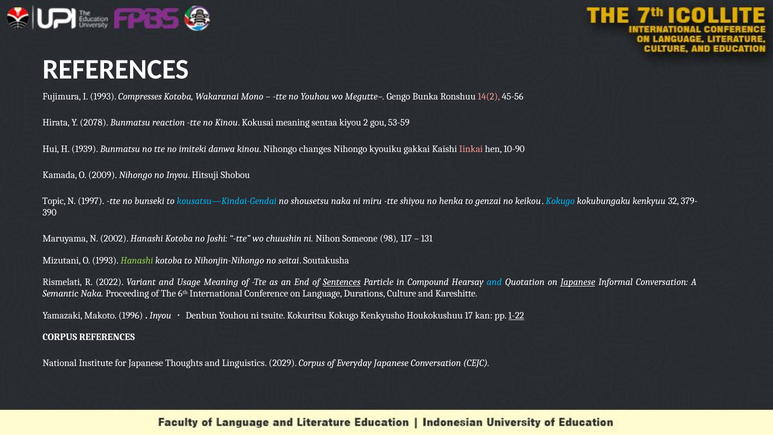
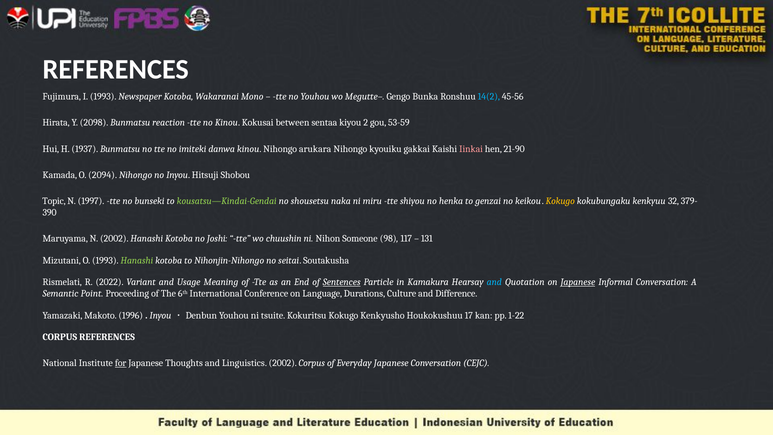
Compresses: Compresses -> Newspaper
14(2 colour: pink -> light blue
2078: 2078 -> 2098
Kokusai meaning: meaning -> between
1939: 1939 -> 1937
changes: changes -> arukara
10-90: 10-90 -> 21-90
2009: 2009 -> 2094
kousatsu—Kindai-Gendai colour: light blue -> light green
Kokugo at (560, 201) colour: light blue -> yellow
Compound: Compound -> Kamakura
Semantic Naka: Naka -> Point
Kareshitte: Kareshitte -> Difference
1-22 underline: present -> none
for underline: none -> present
Linguistics 2029: 2029 -> 2002
